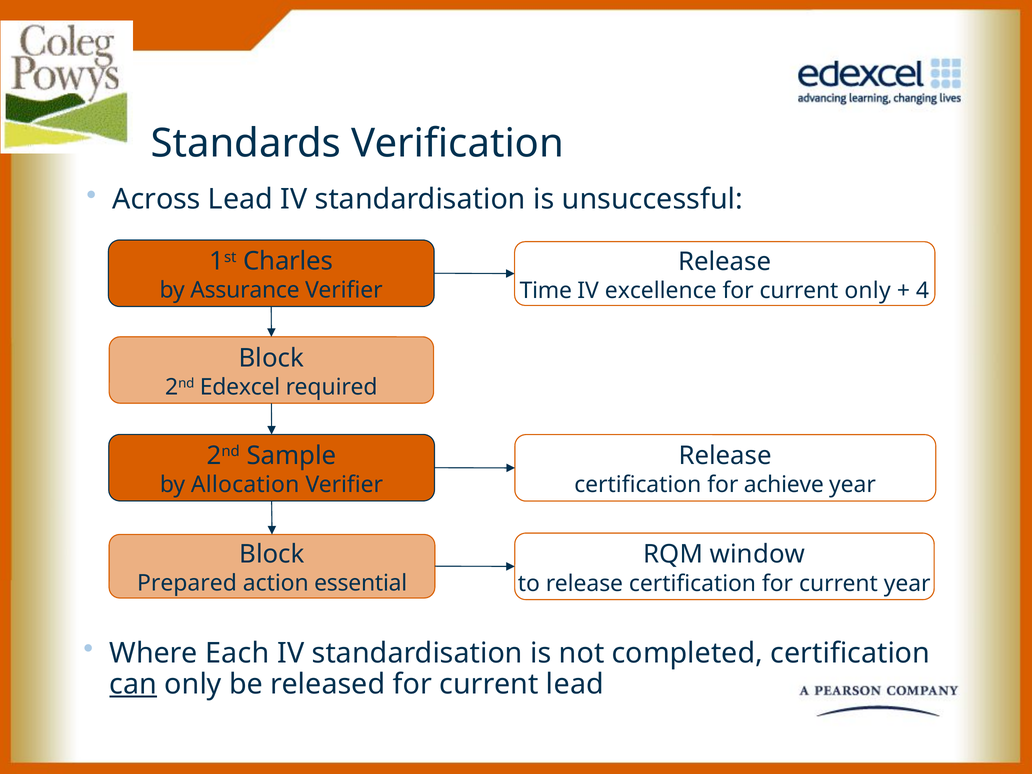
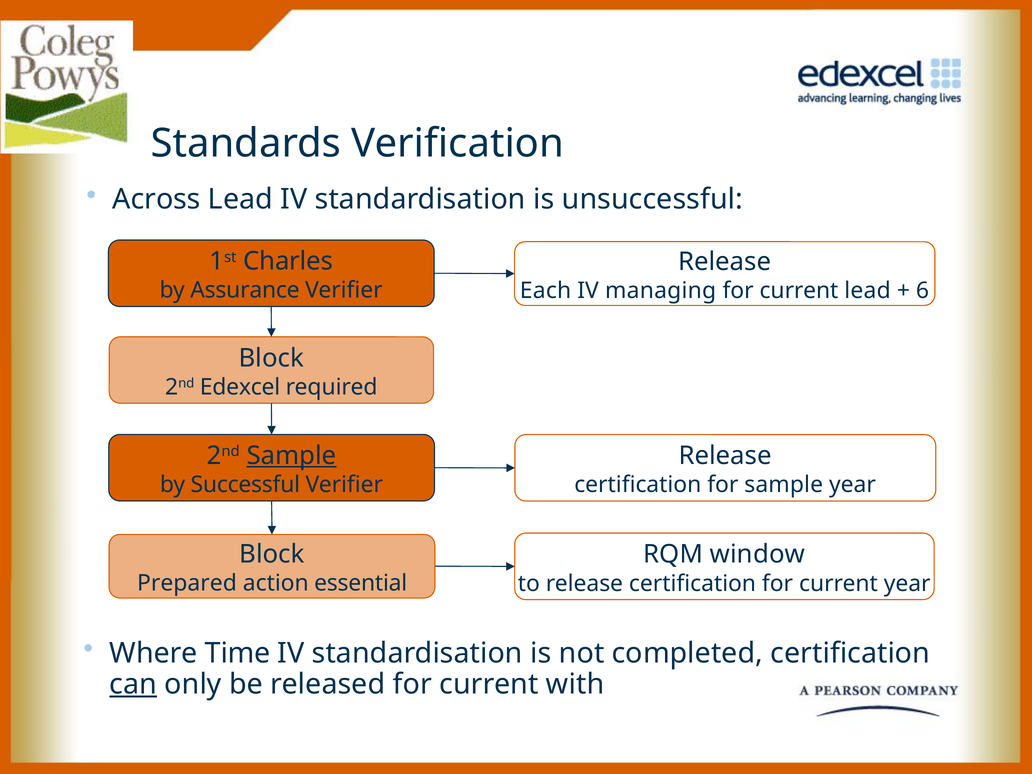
Time: Time -> Each
excellence: excellence -> managing
current only: only -> lead
4: 4 -> 6
Sample at (291, 456) underline: none -> present
Allocation: Allocation -> Successful
for achieve: achieve -> sample
Each: Each -> Time
current lead: lead -> with
